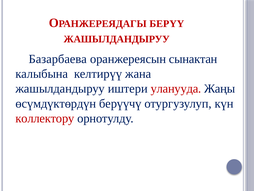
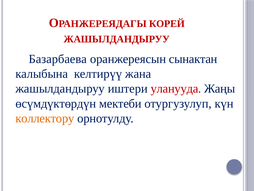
БЕРҮҮ: БЕРҮҮ -> КОРЕЙ
берүүчү: берүүчү -> мектеби
коллектору colour: red -> orange
